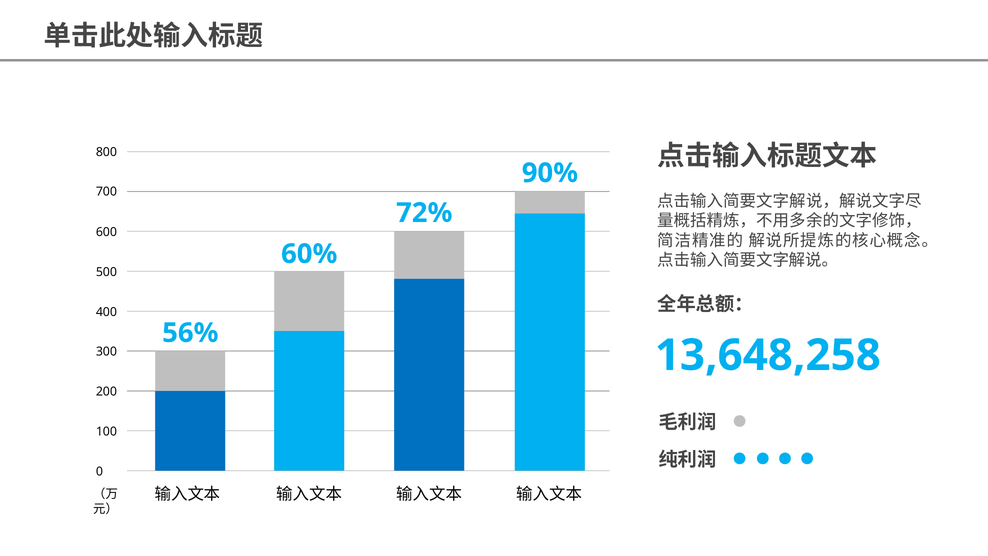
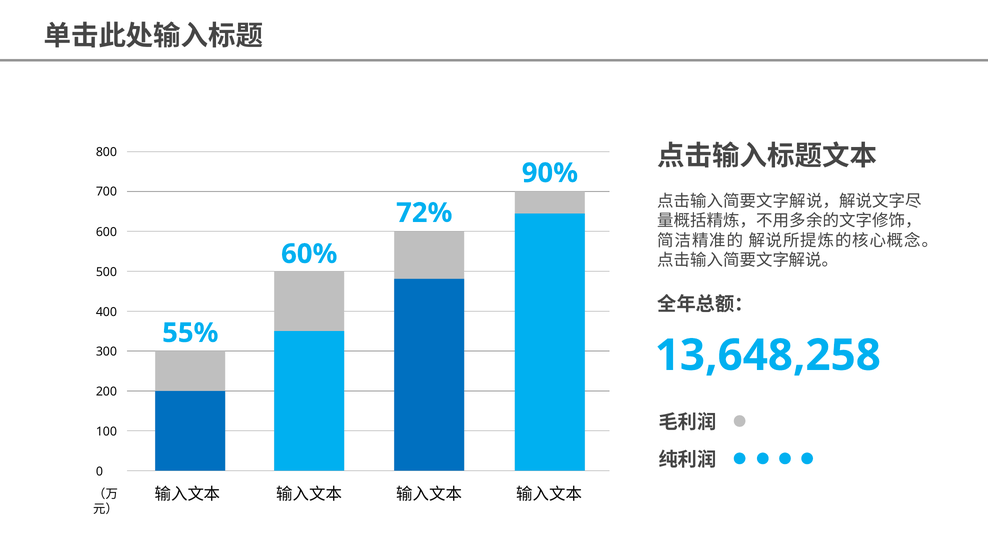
56%: 56% -> 55%
